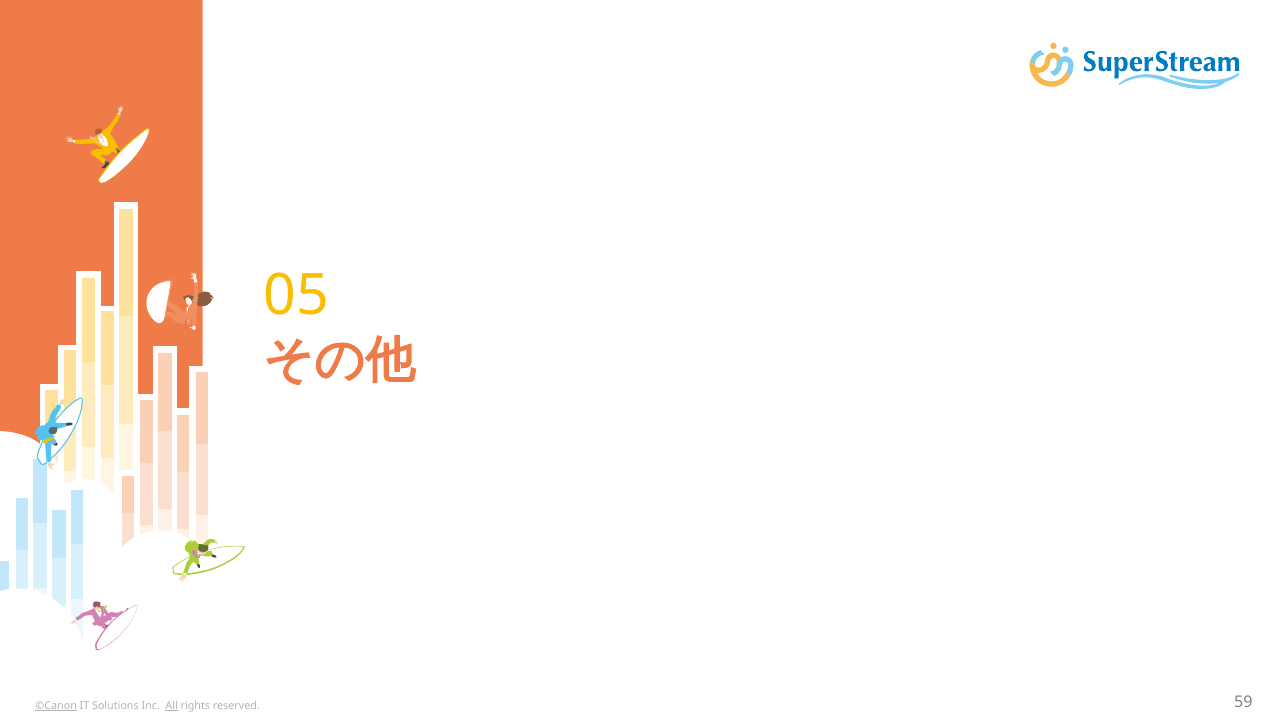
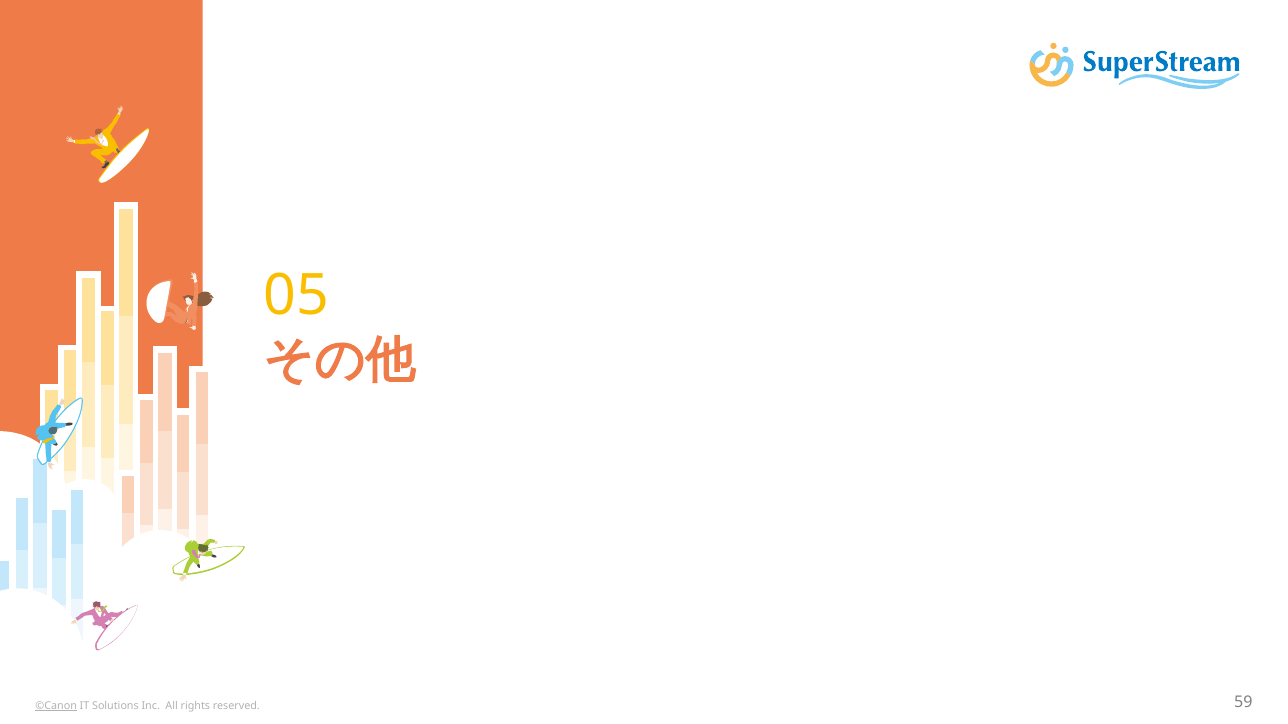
All underline: present -> none
